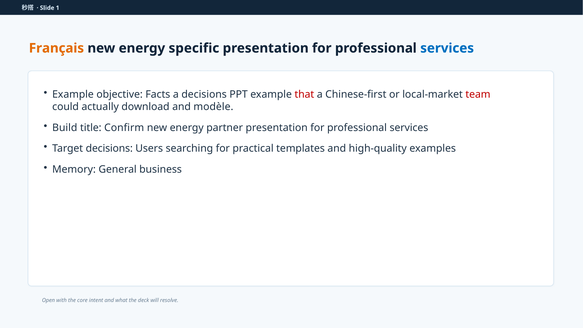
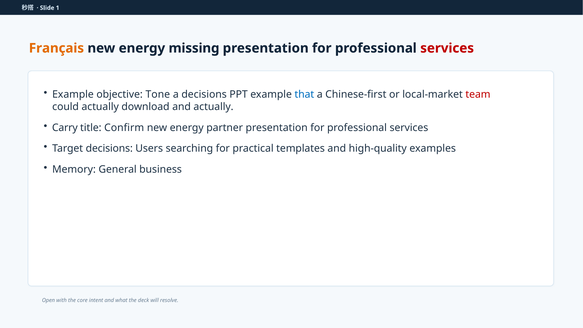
specific: specific -> missing
services at (447, 48) colour: blue -> red
Facts: Facts -> Tone
that colour: red -> blue
and modèle: modèle -> actually
Build: Build -> Carry
